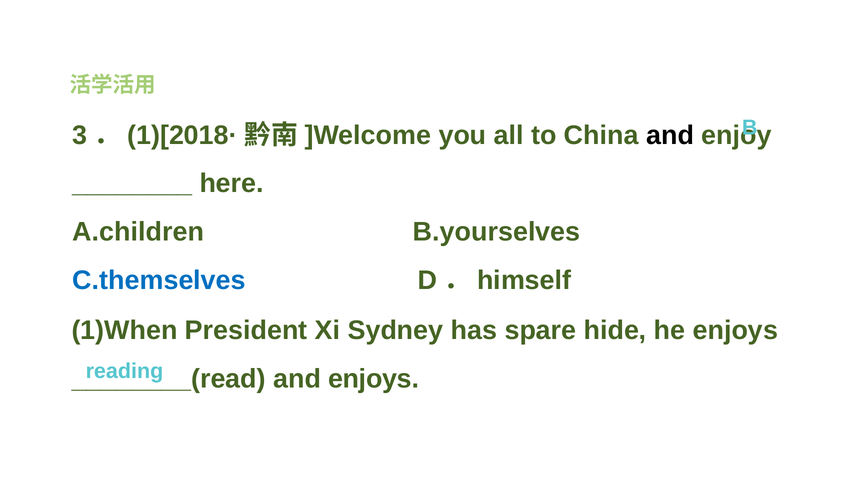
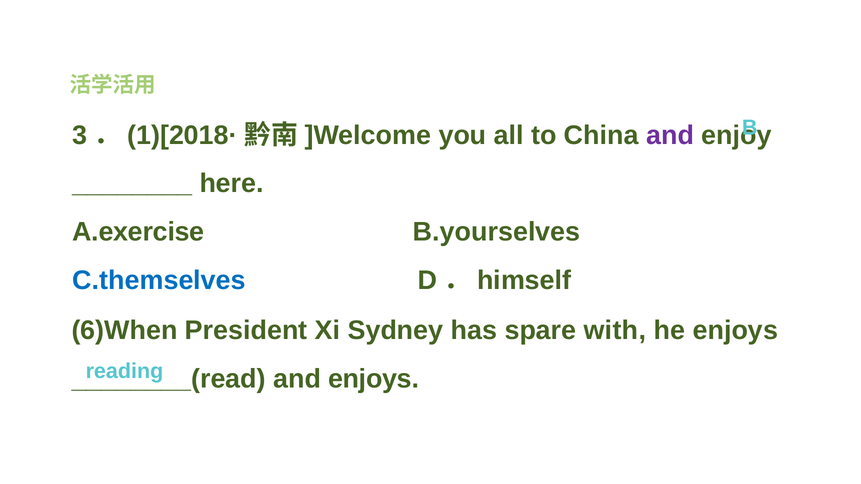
and at (670, 135) colour: black -> purple
A.children: A.children -> A.exercise
1)When: 1)When -> 6)When
hide: hide -> with
